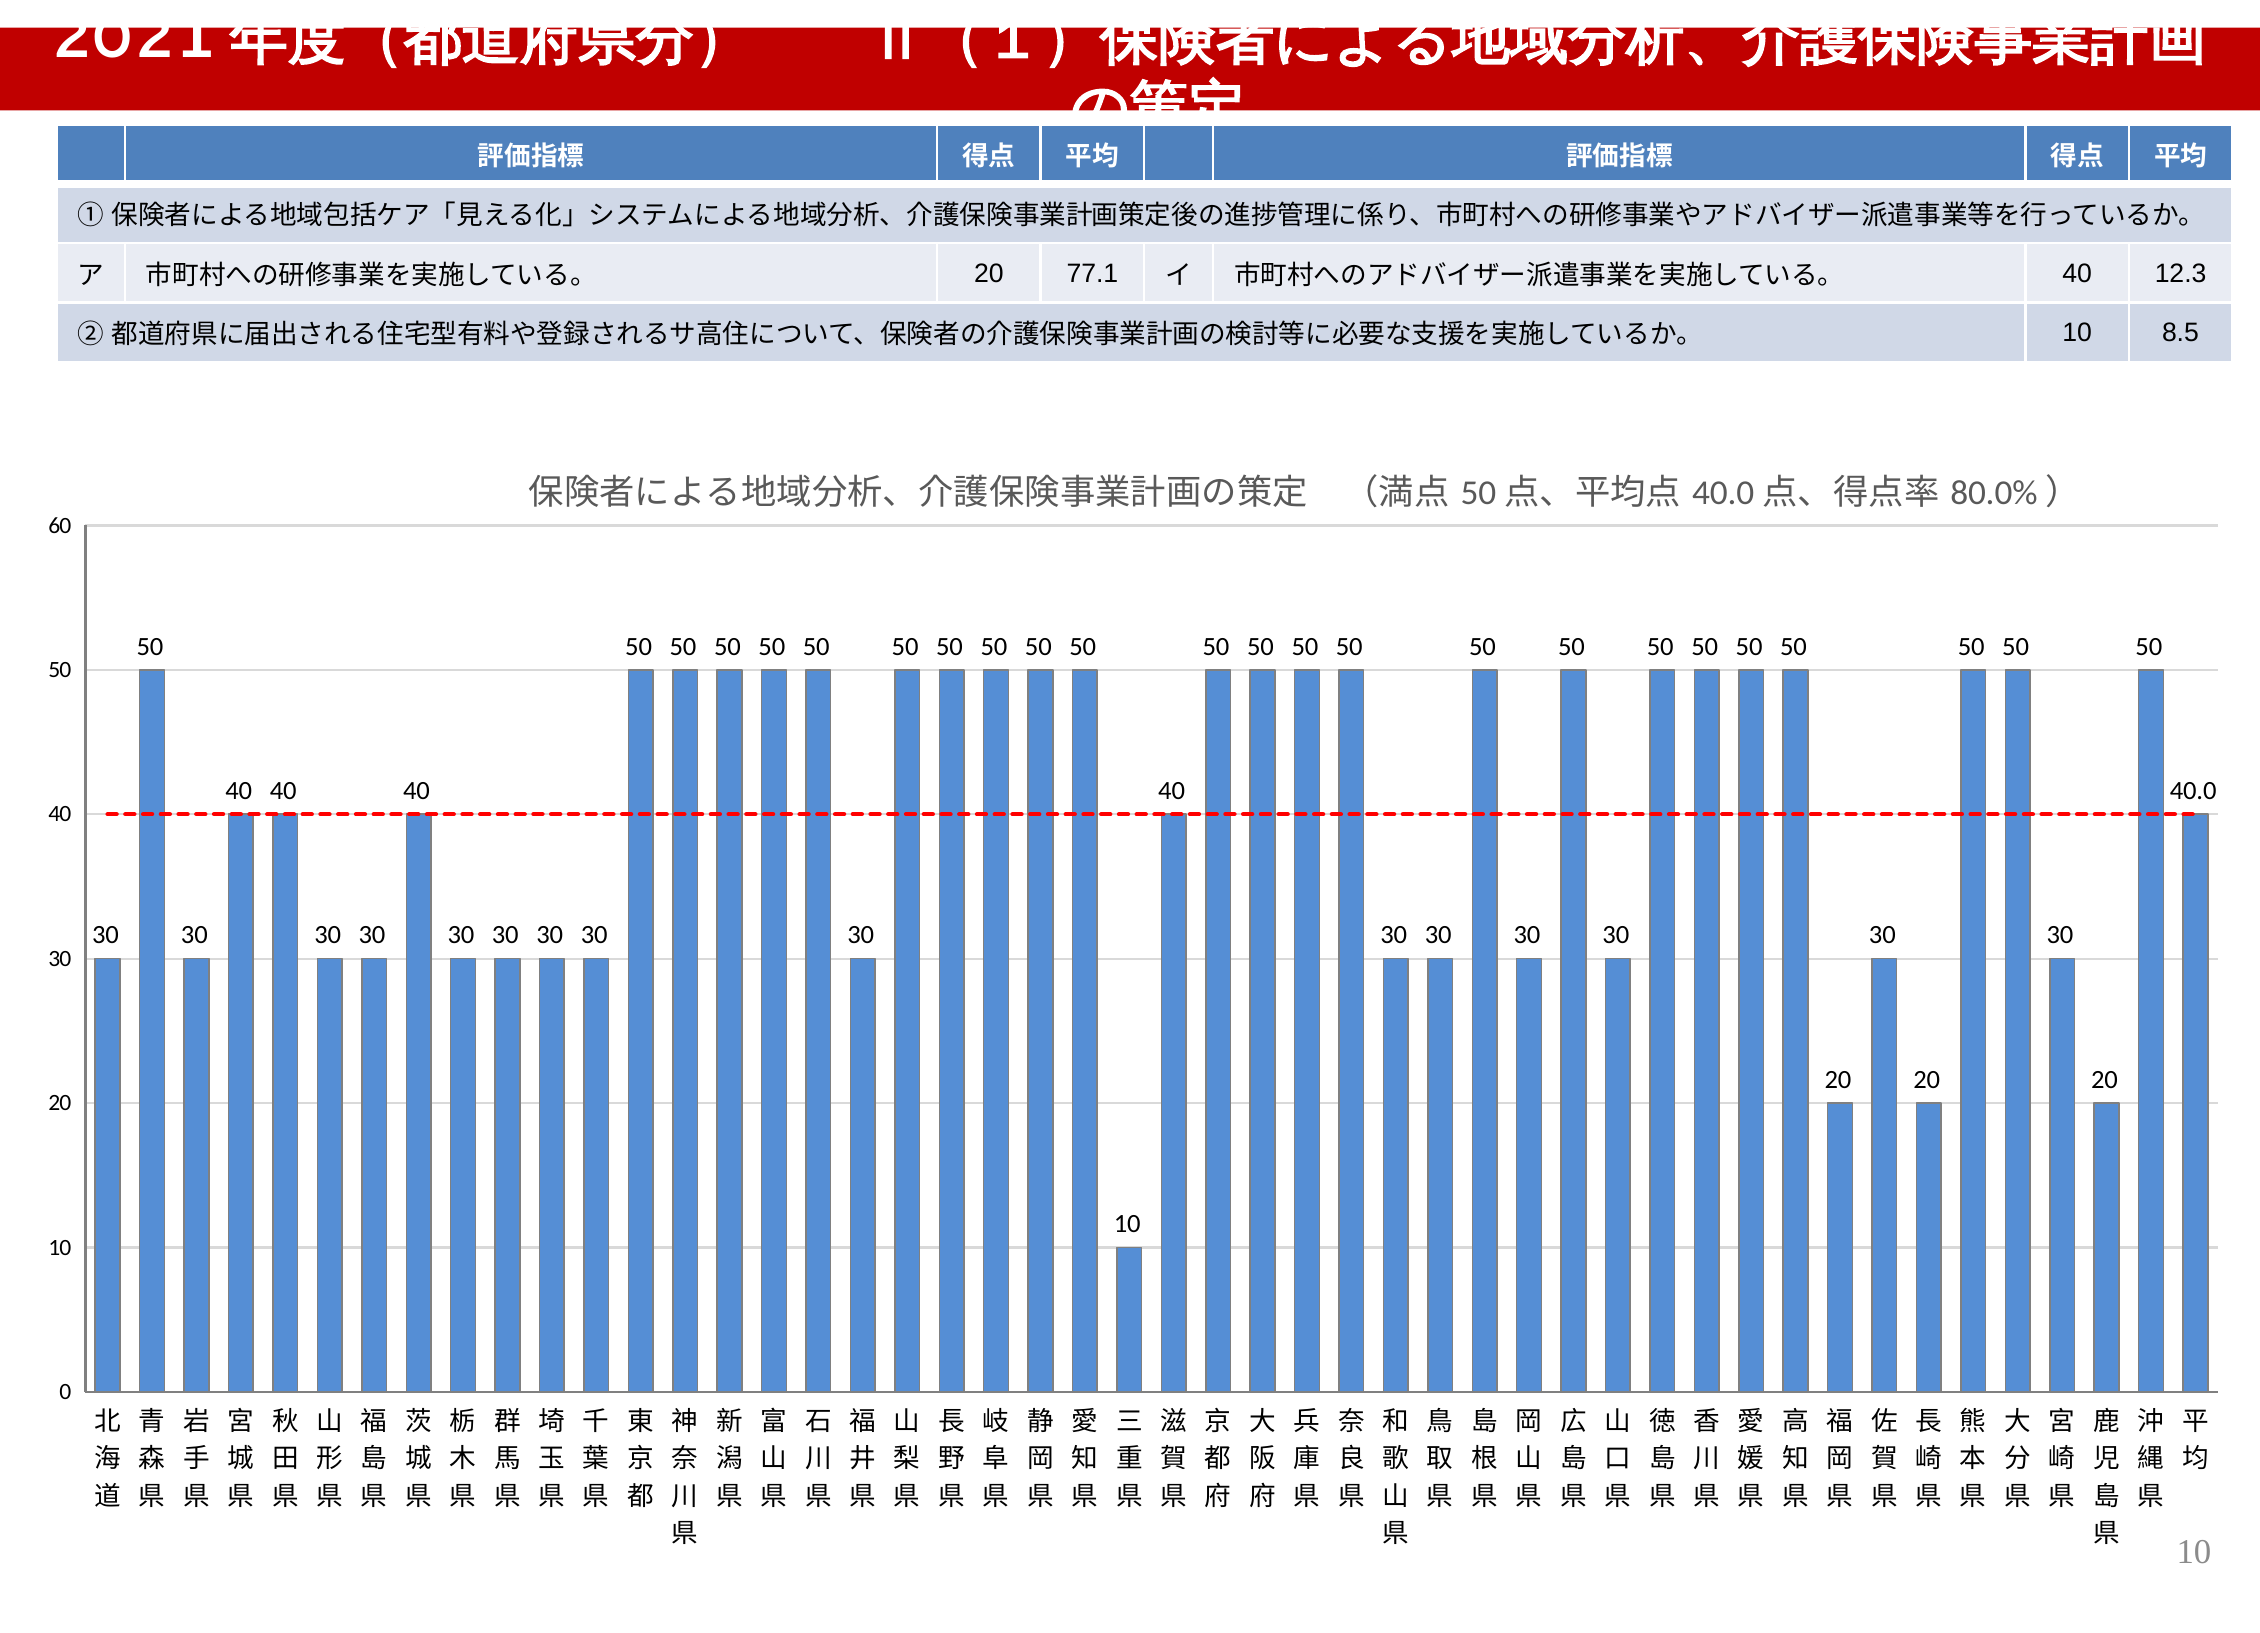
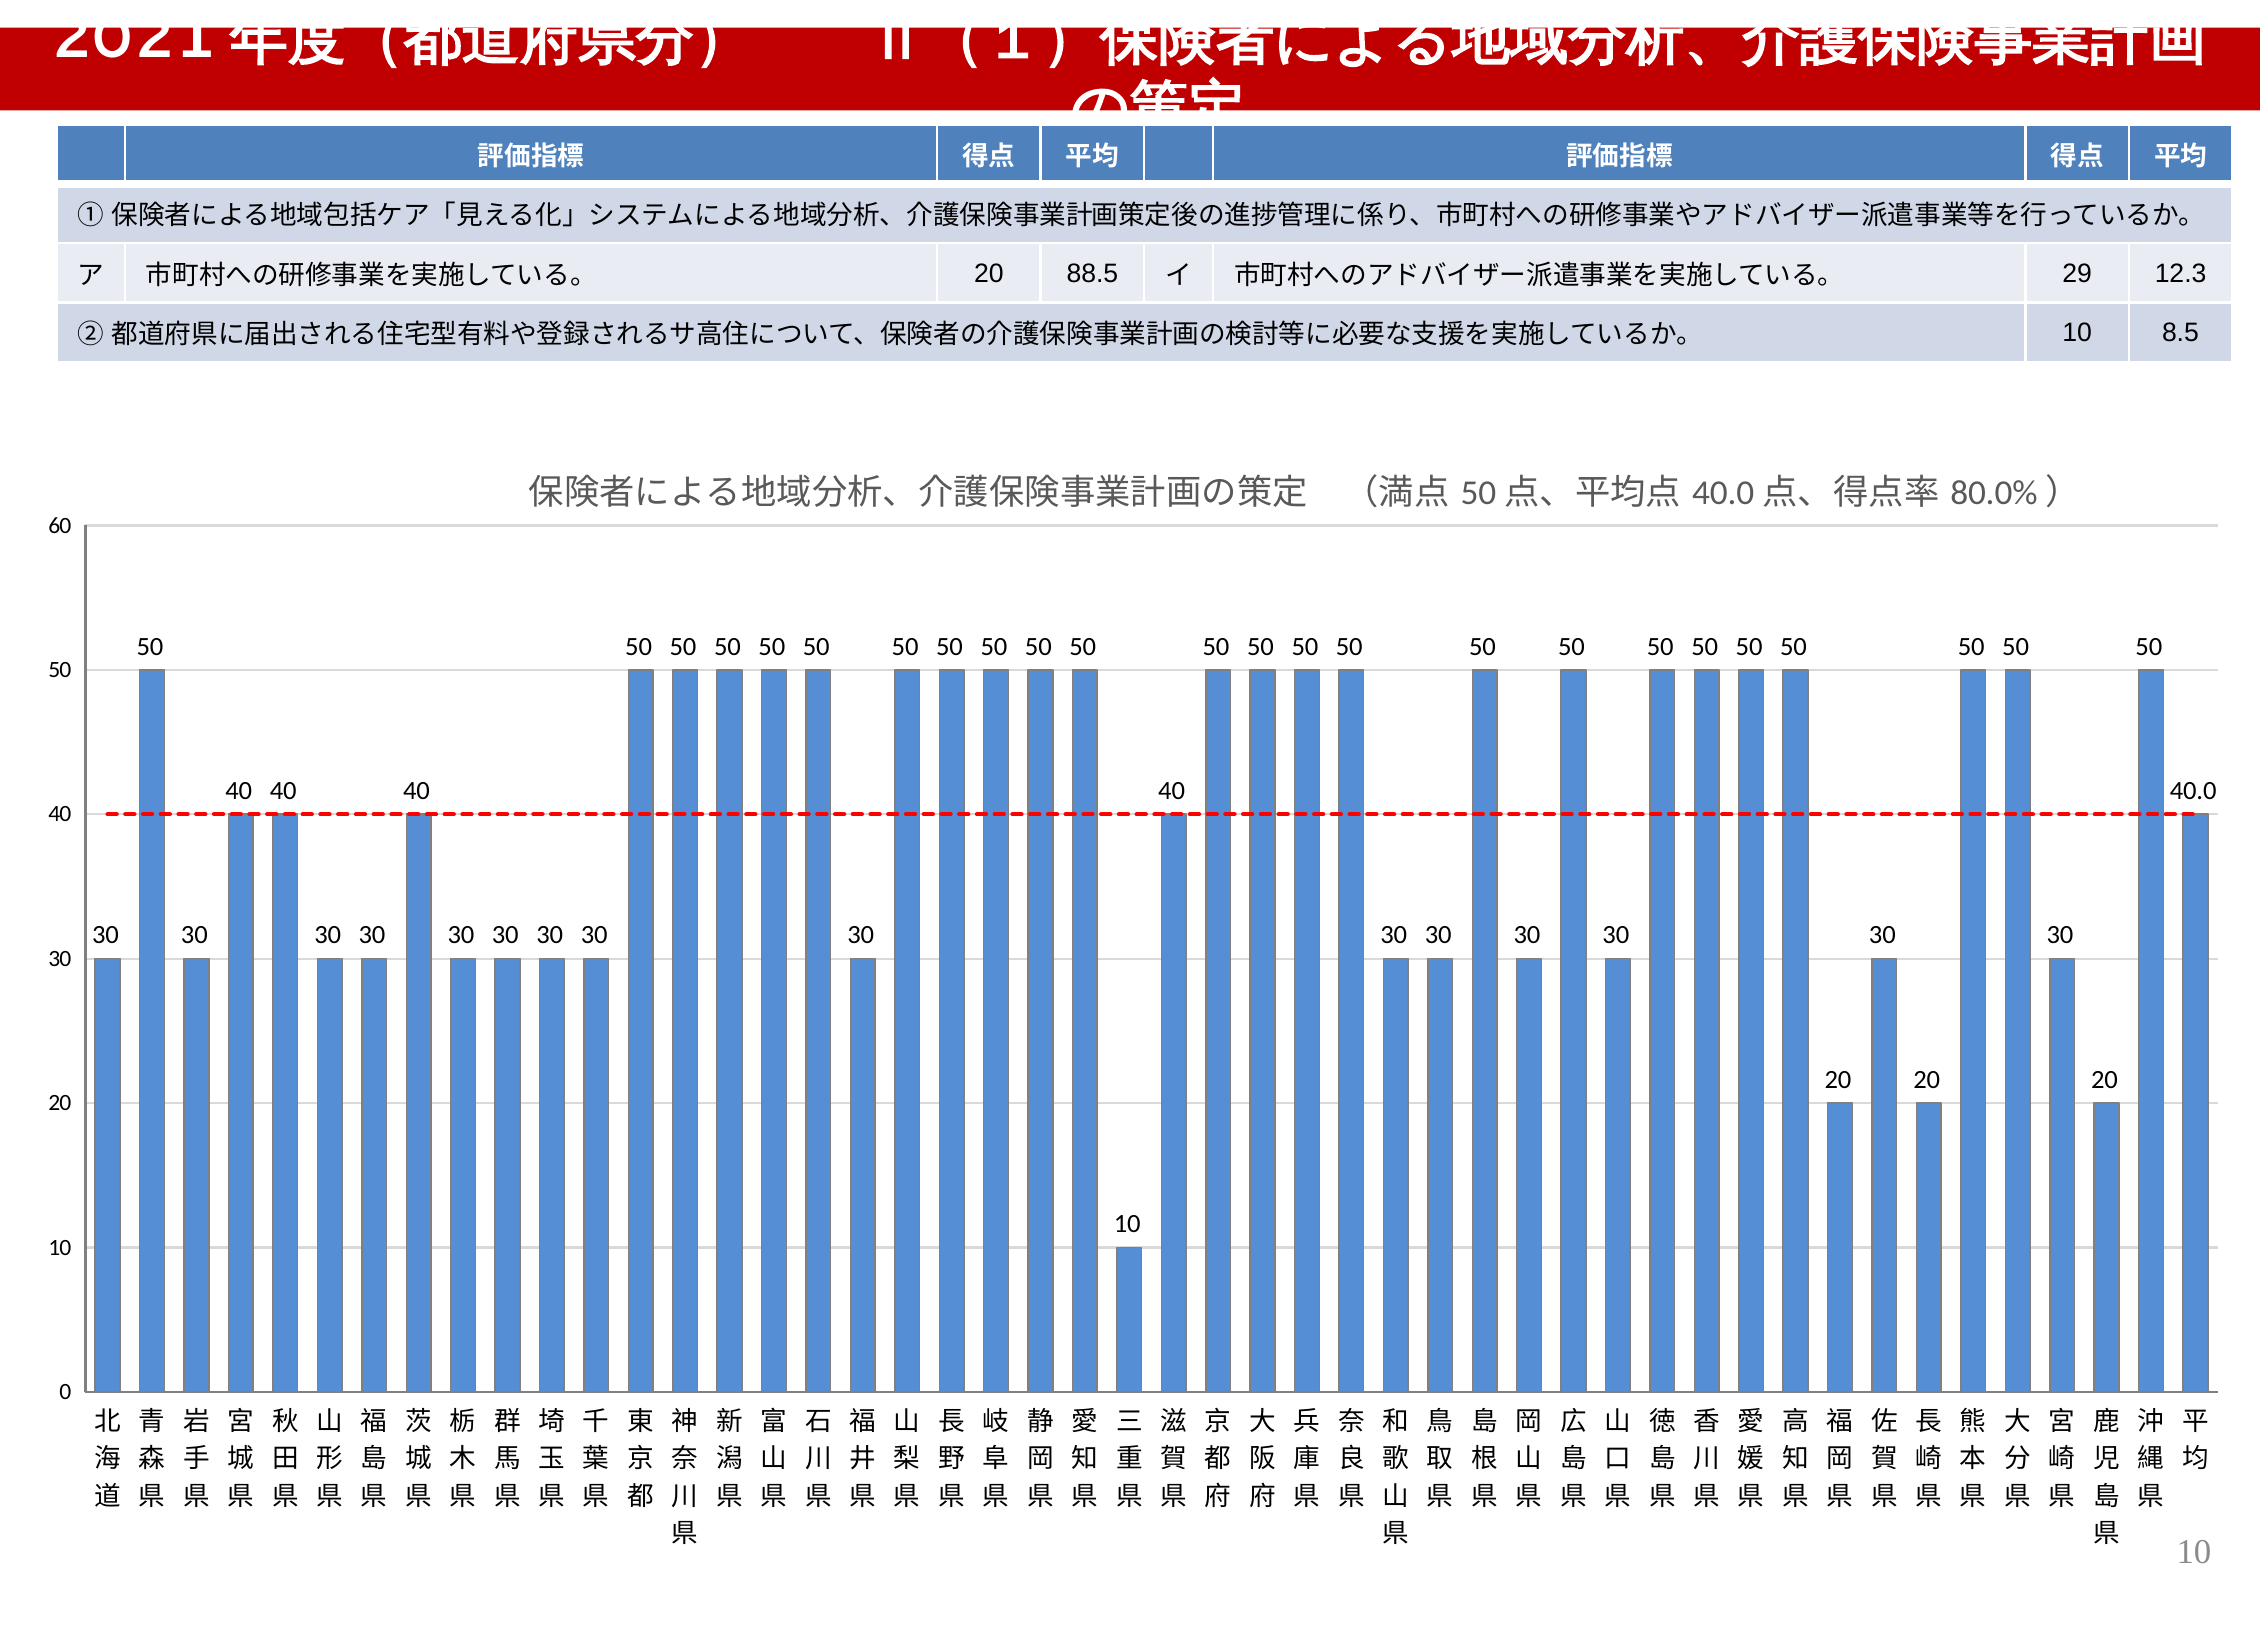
77.1: 77.1 -> 88.5
40 at (2077, 273): 40 -> 29
